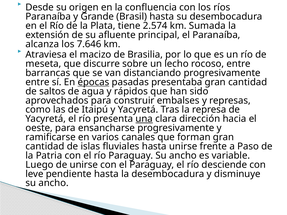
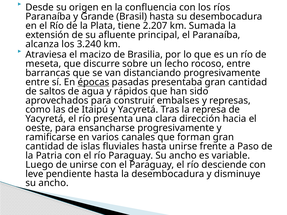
2.574: 2.574 -> 2.207
7.646: 7.646 -> 3.240
una underline: present -> none
